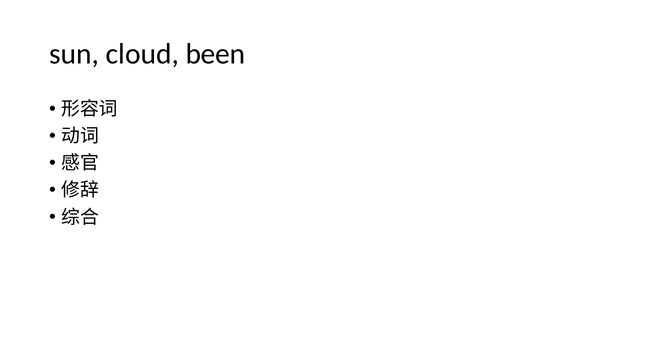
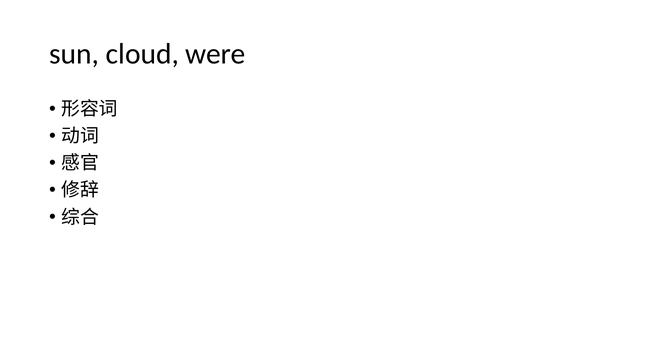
been: been -> were
